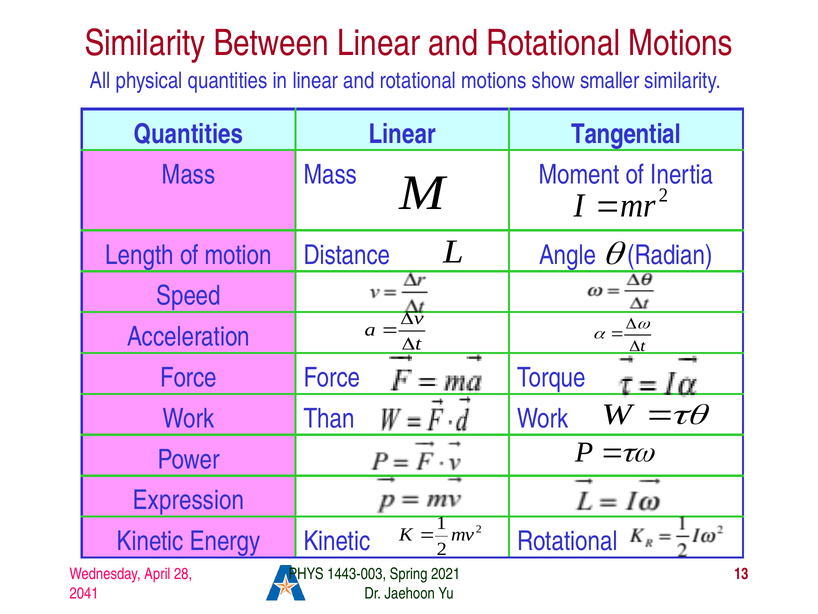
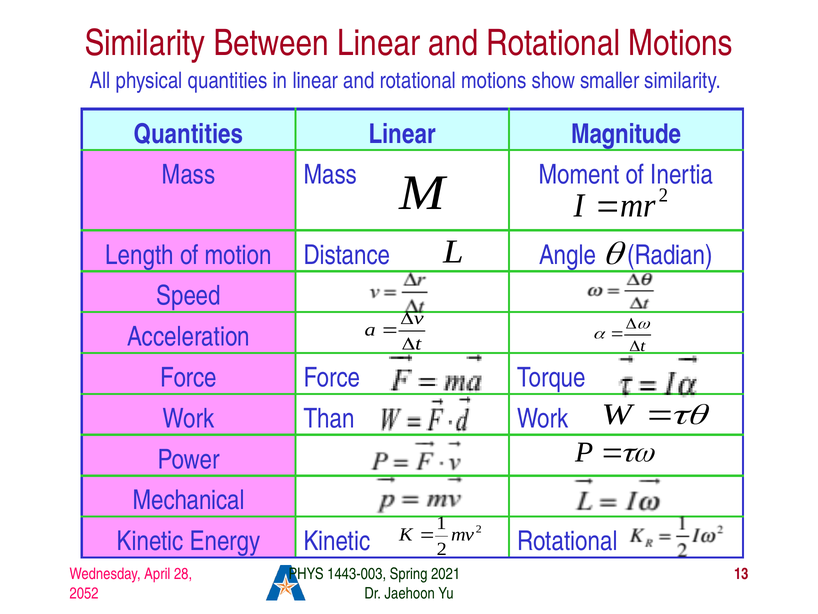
Tangential: Tangential -> Magnitude
Expression: Expression -> Mechanical
2041: 2041 -> 2052
